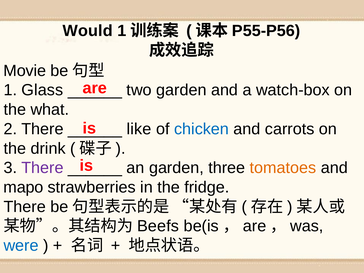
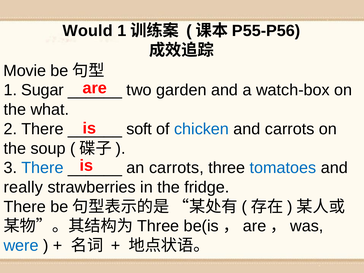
Glass: Glass -> Sugar
like: like -> soft
drink: drink -> soup
There at (42, 168) colour: purple -> blue
an garden: garden -> carrots
tomatoes colour: orange -> blue
mapo: mapo -> really
Beefs at (158, 226): Beefs -> Three
